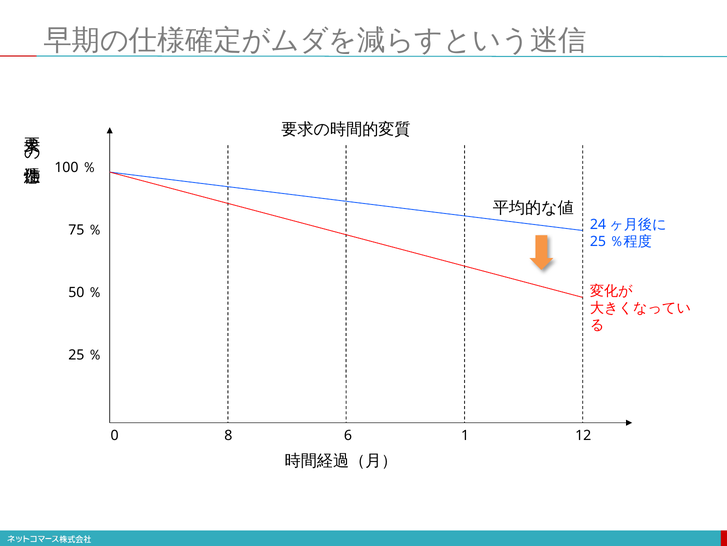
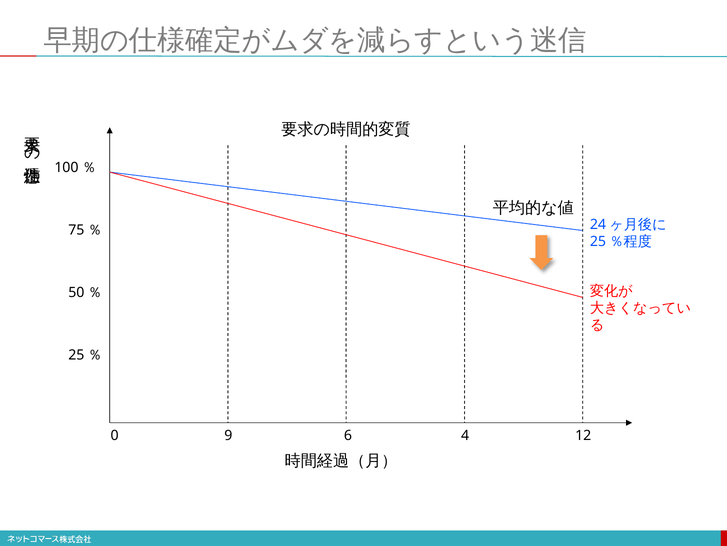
8: 8 -> 9
1: 1 -> 4
